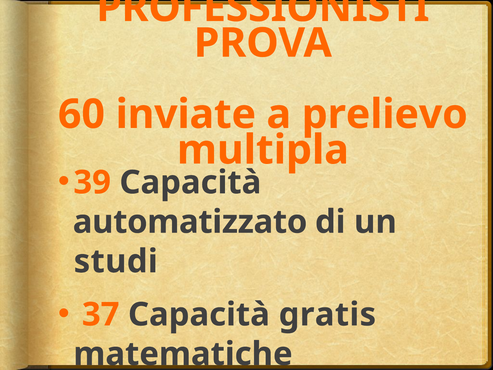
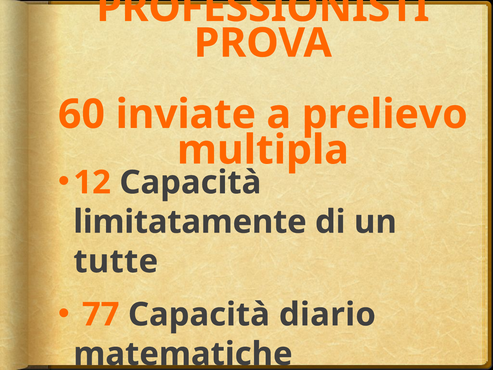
39: 39 -> 12
automatizzato: automatizzato -> limitatamente
studi: studi -> tutte
37: 37 -> 77
gratis: gratis -> diario
